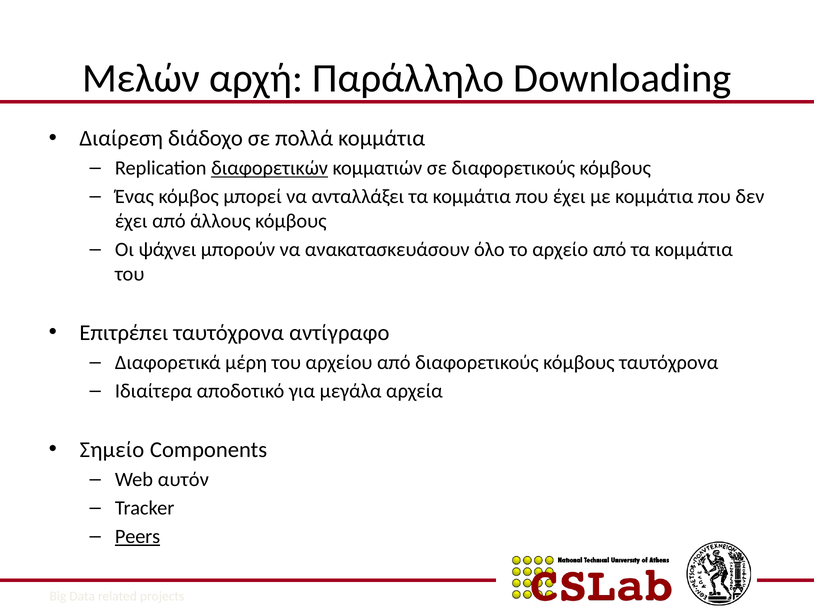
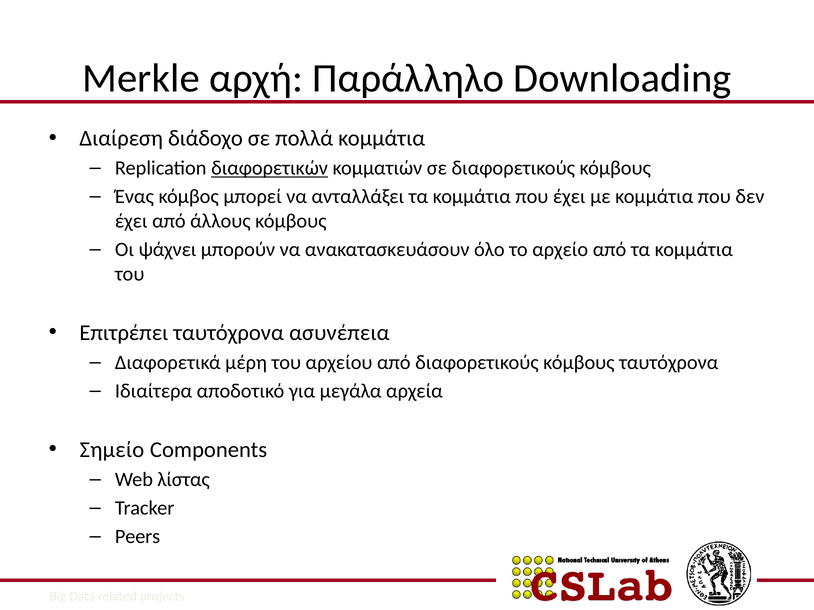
Μελών: Μελών -> Merkle
αντίγραφο: αντίγραφο -> ασυνέπεια
αυτόν: αυτόν -> λίστας
Peers underline: present -> none
